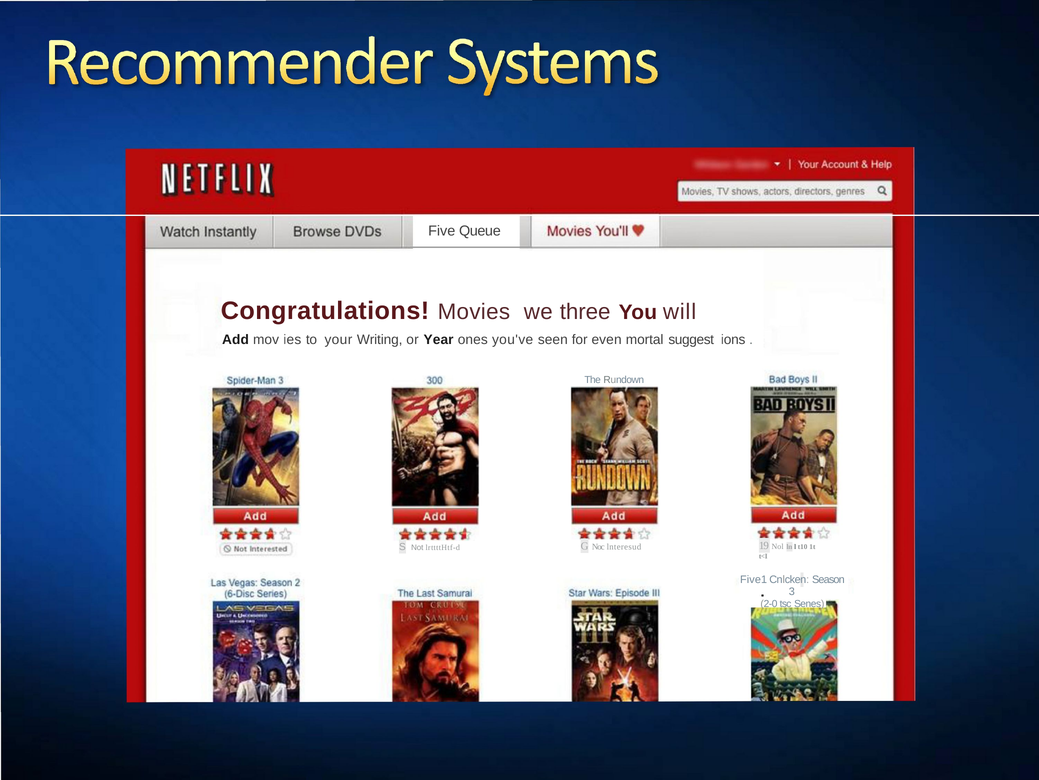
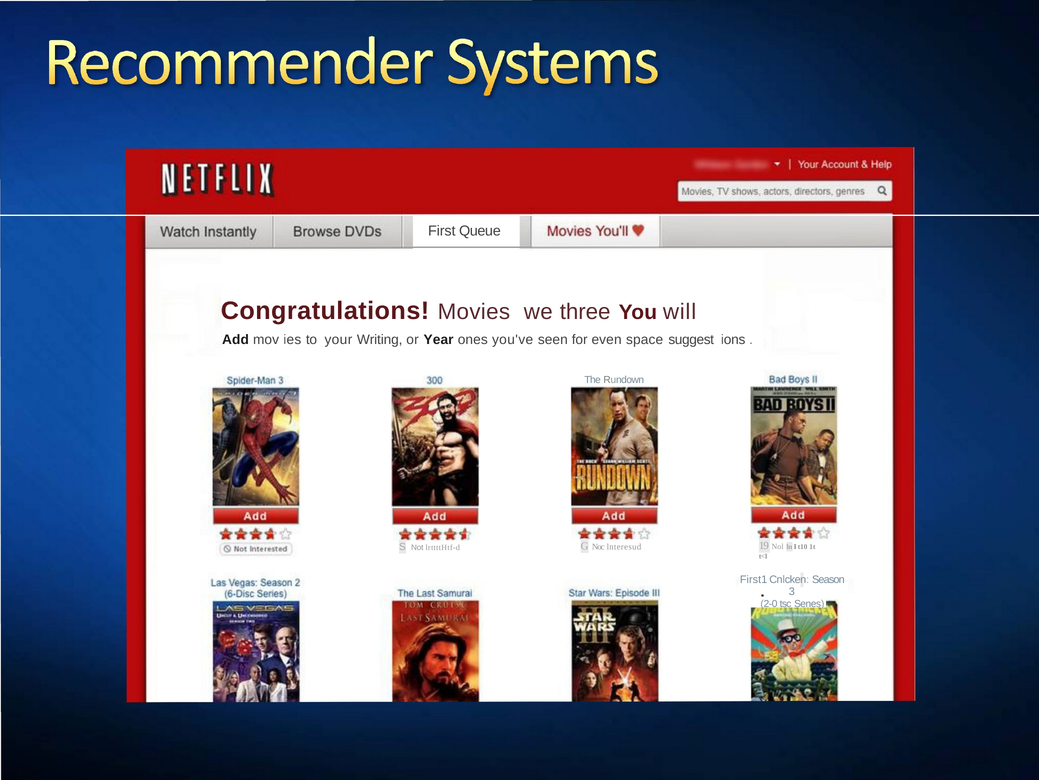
Five: Five -> First
mortal: mortal -> space
Five1: Five1 -> First1
